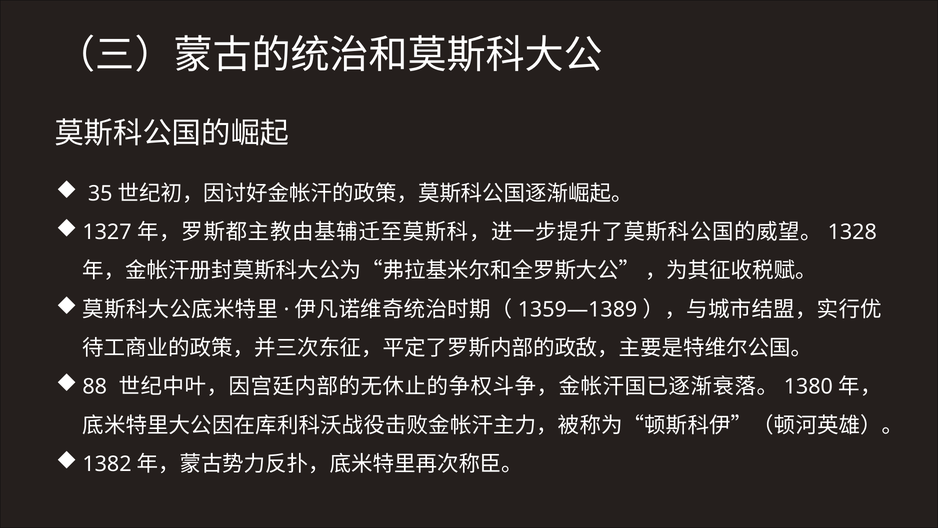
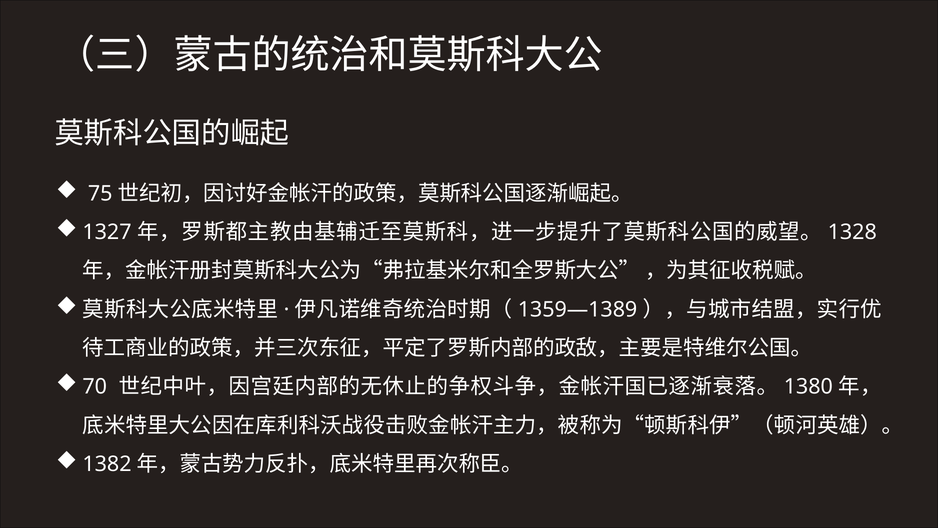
35: 35 -> 75
88: 88 -> 70
